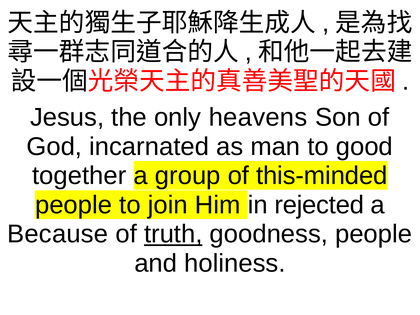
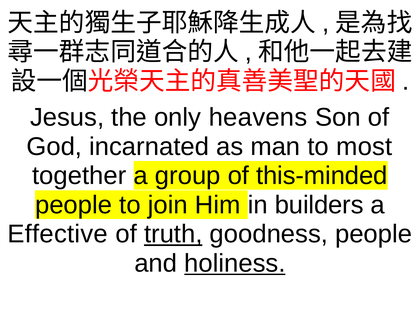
good: good -> most
rejected: rejected -> builders
Because: Because -> Effective
holiness underline: none -> present
